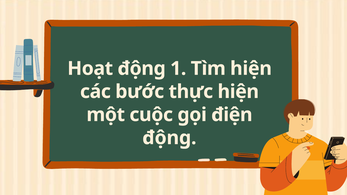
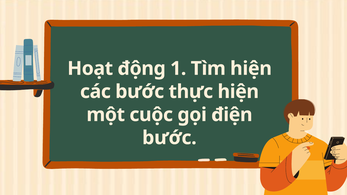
động at (169, 138): động -> bước
